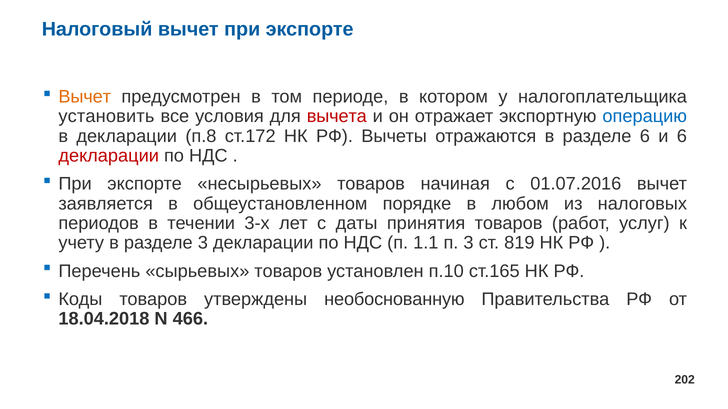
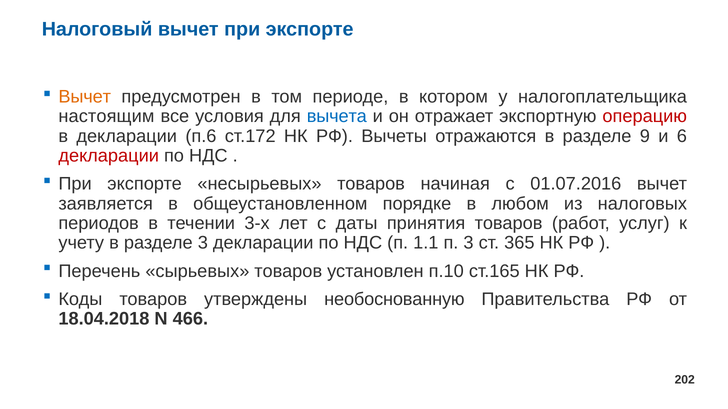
установить: установить -> настоящим
вычета colour: red -> blue
операцию colour: blue -> red
п.8: п.8 -> п.6
разделе 6: 6 -> 9
819: 819 -> 365
